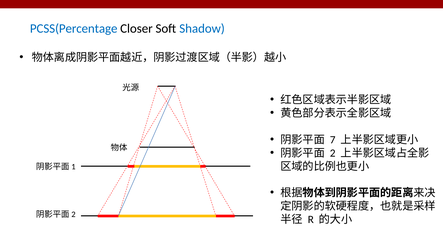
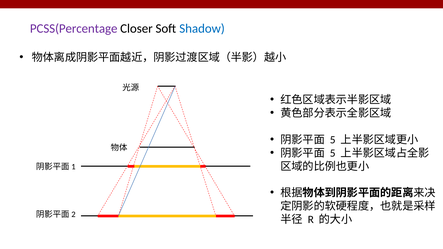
PCSS(Percentage colour: blue -> purple
7 at (333, 140): 7 -> 5
2 at (333, 153): 2 -> 5
